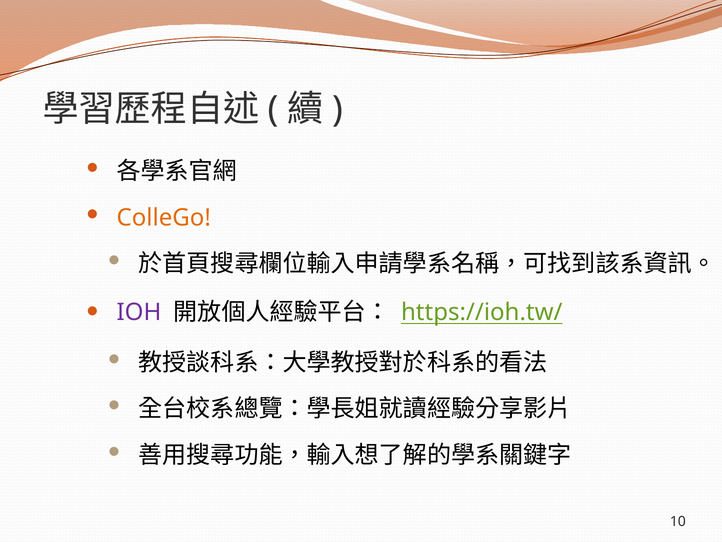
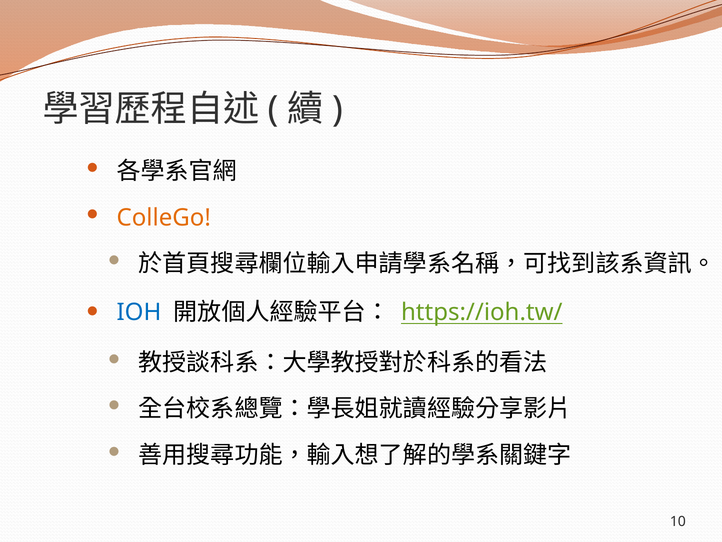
IOH colour: purple -> blue
